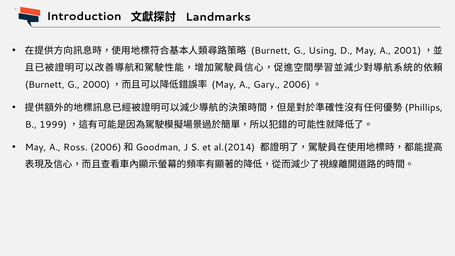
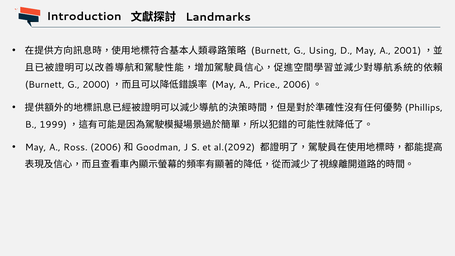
Gary: Gary -> Price
al.(2014: al.(2014 -> al.(2092
